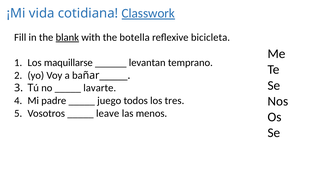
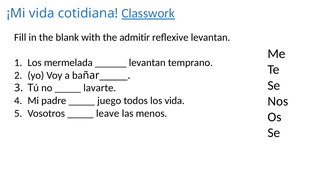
blank underline: present -> none
botella: botella -> admitir
reflexive bicicleta: bicicleta -> levantan
maquillarse: maquillarse -> mermelada
los tres: tres -> vida
